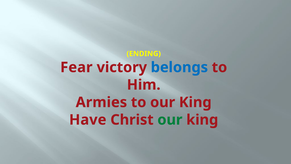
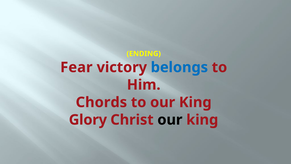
Armies: Armies -> Chords
Have: Have -> Glory
our at (170, 120) colour: green -> black
